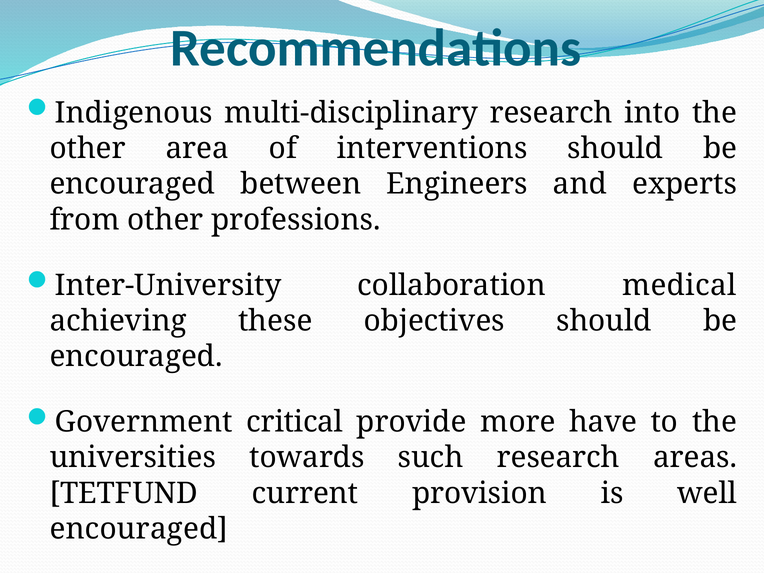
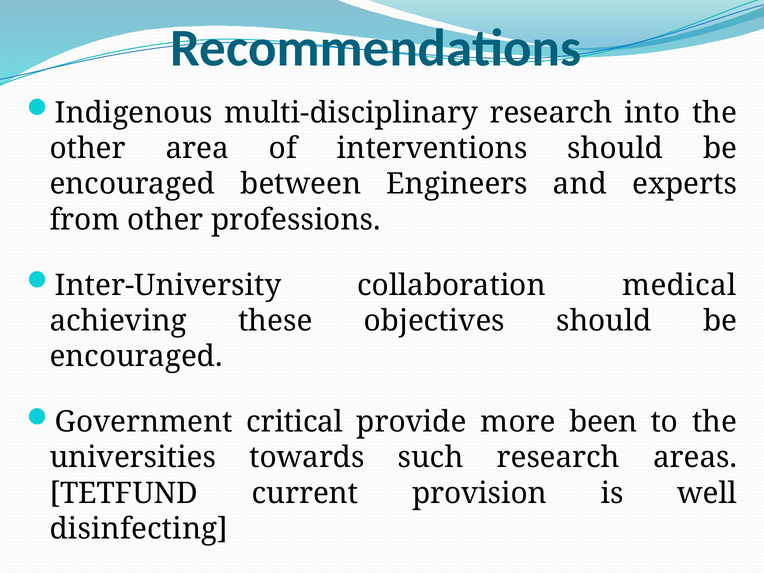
have: have -> been
encouraged at (139, 529): encouraged -> disinfecting
